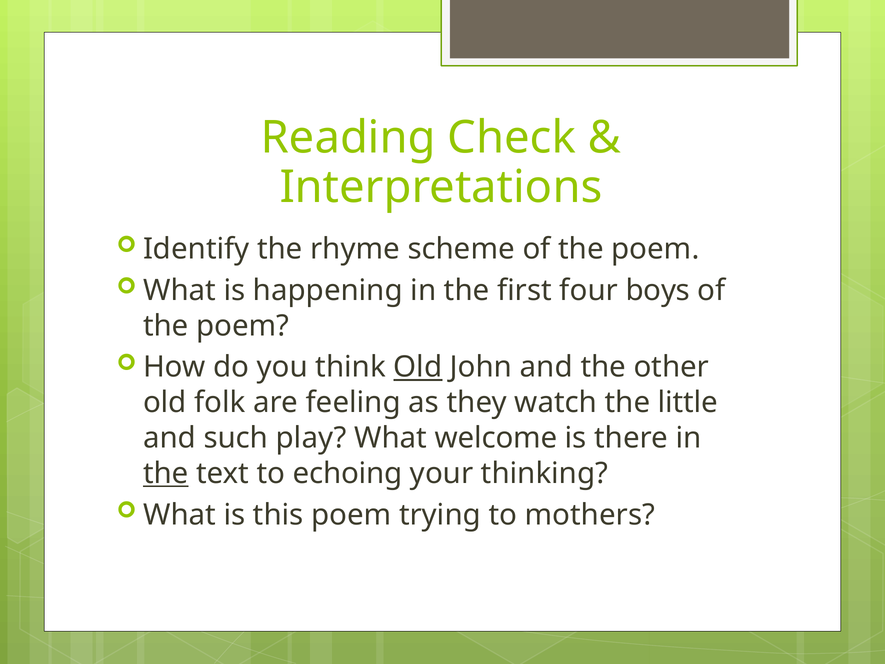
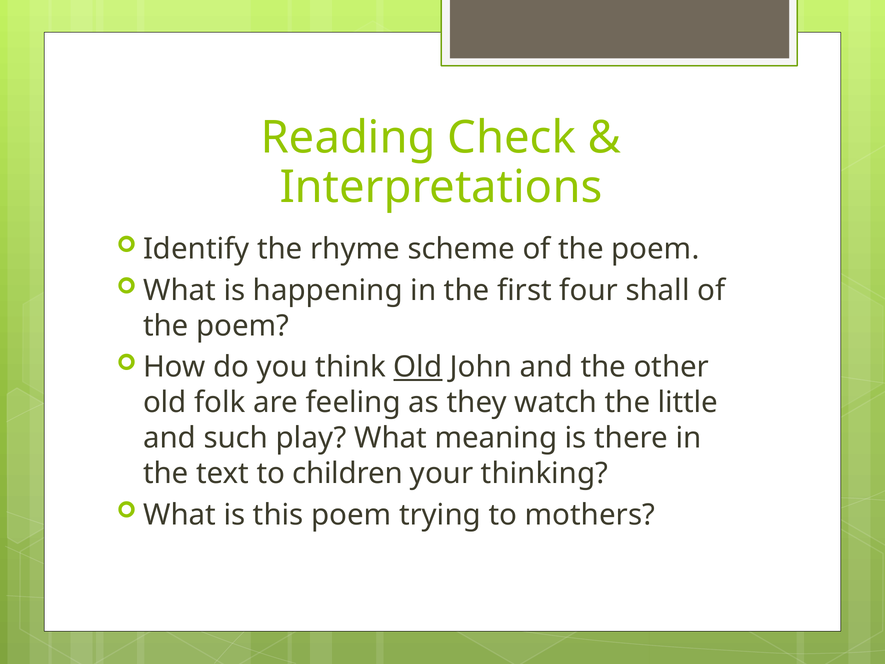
boys: boys -> shall
welcome: welcome -> meaning
the at (166, 473) underline: present -> none
echoing: echoing -> children
